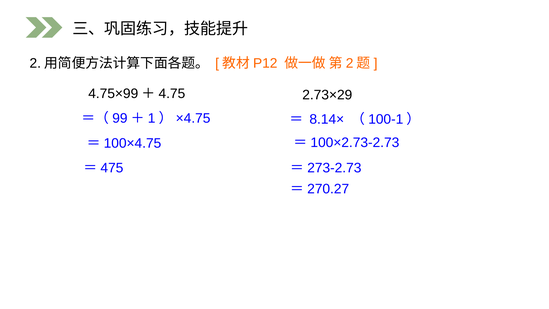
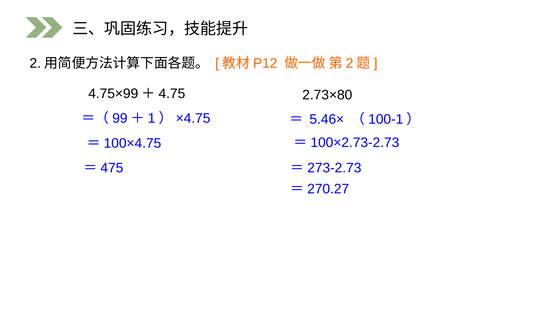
2.73×29: 2.73×29 -> 2.73×80
8.14×: 8.14× -> 5.46×
